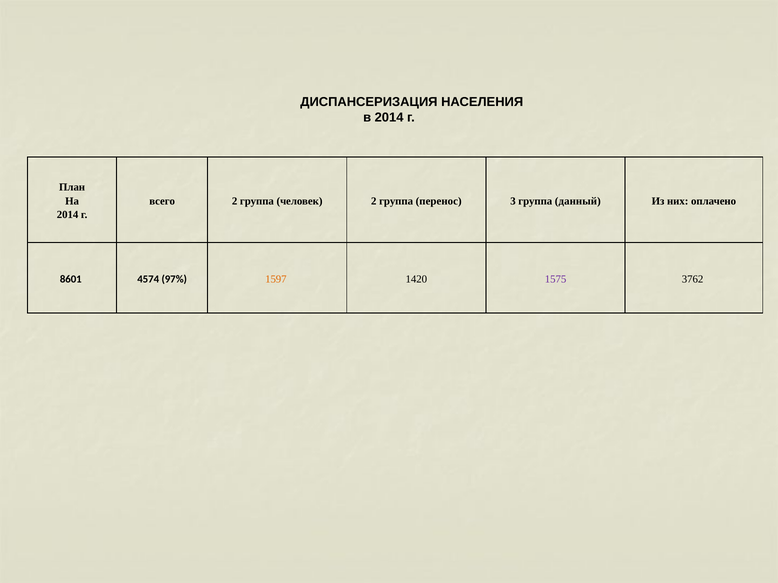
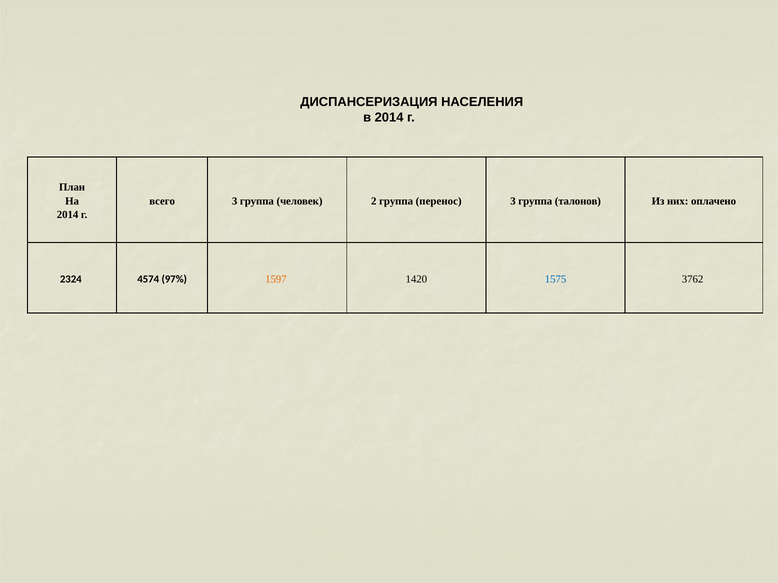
всего 2: 2 -> 3
данный: данный -> талонов
8601: 8601 -> 2324
1575 colour: purple -> blue
